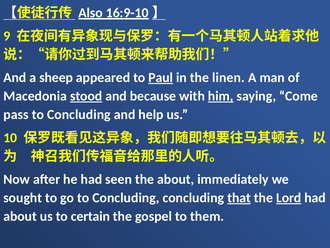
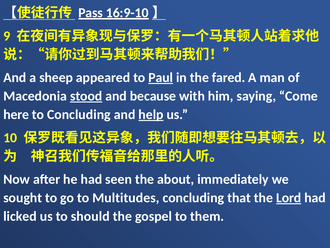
Also: Also -> Pass
linen: linen -> fared
him underline: present -> none
pass: pass -> here
help underline: none -> present
go to Concluding: Concluding -> Multitudes
that underline: present -> none
about at (20, 216): about -> licked
certain: certain -> should
